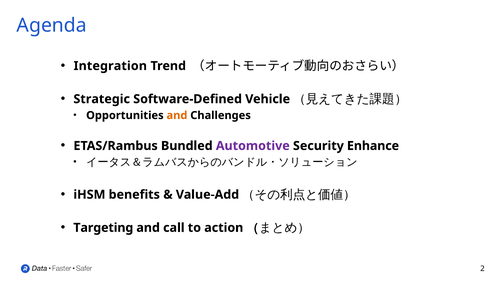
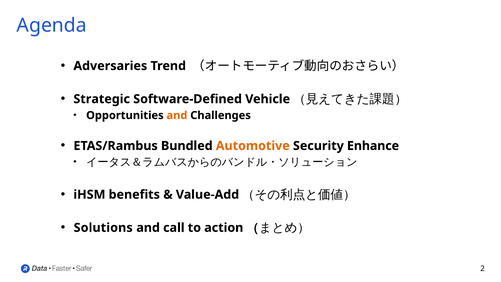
Integration: Integration -> Adversaries
Automotive colour: purple -> orange
Targeting: Targeting -> Solutions
